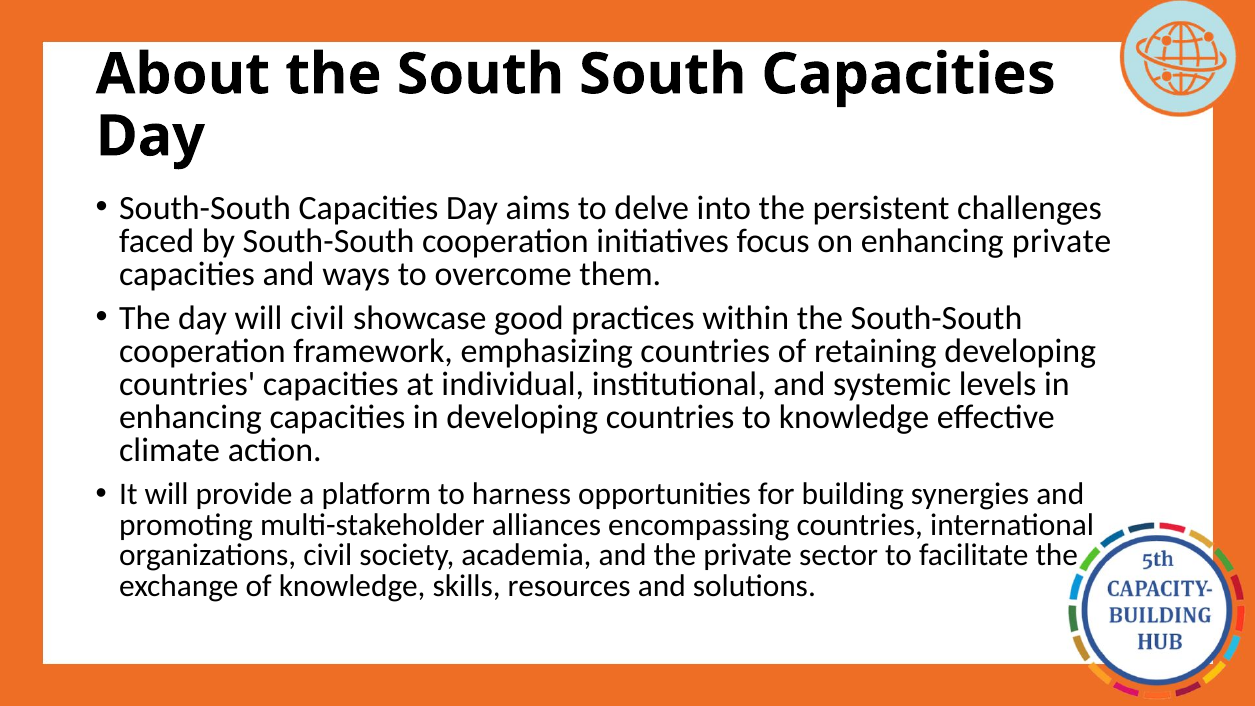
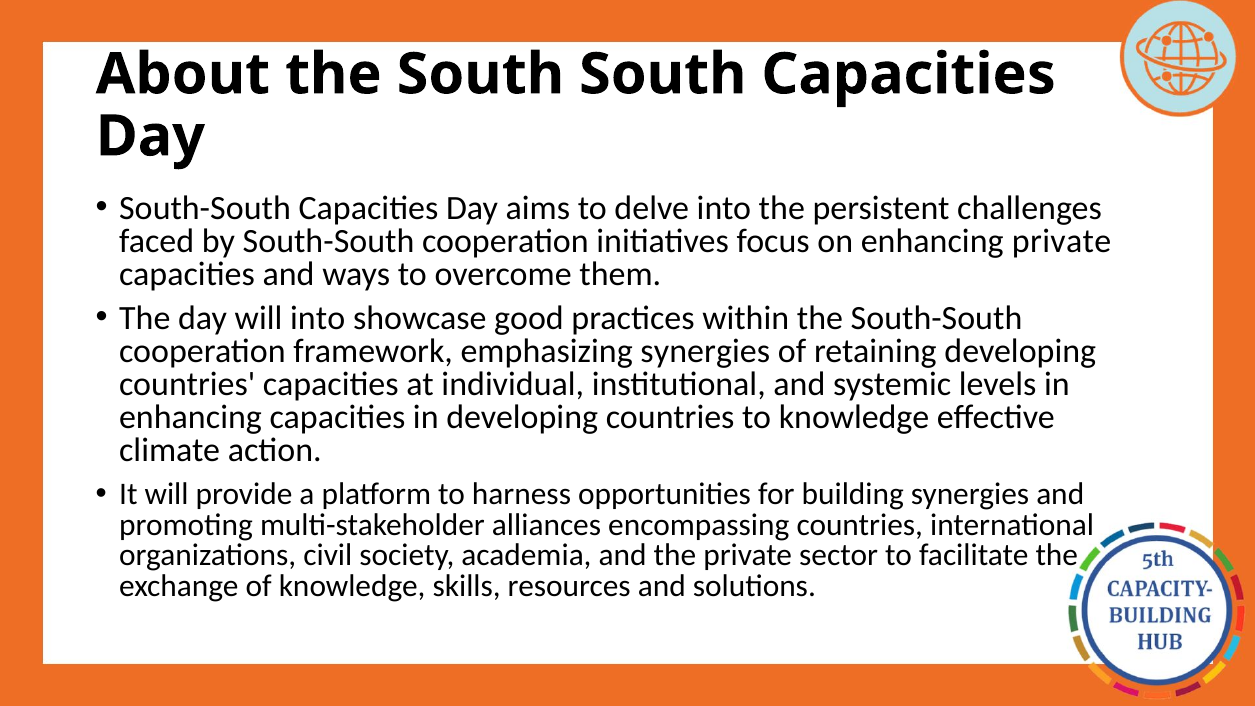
will civil: civil -> into
emphasizing countries: countries -> synergies
